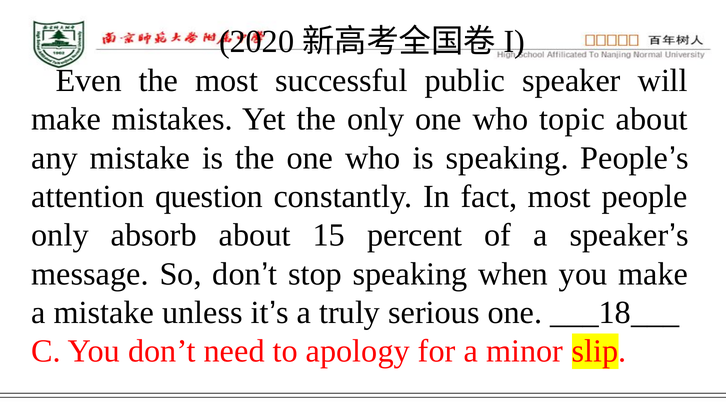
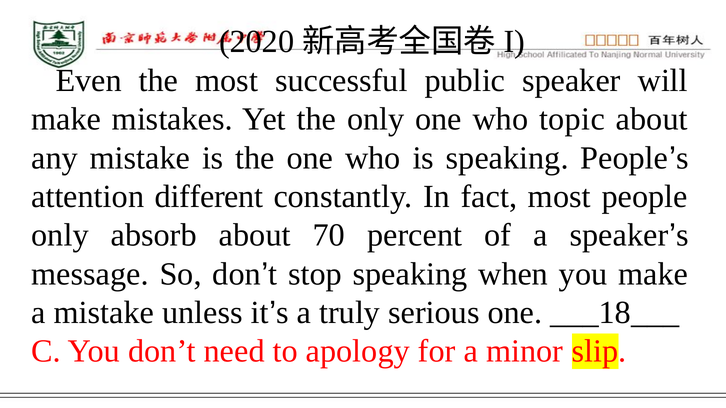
question: question -> different
15: 15 -> 70
